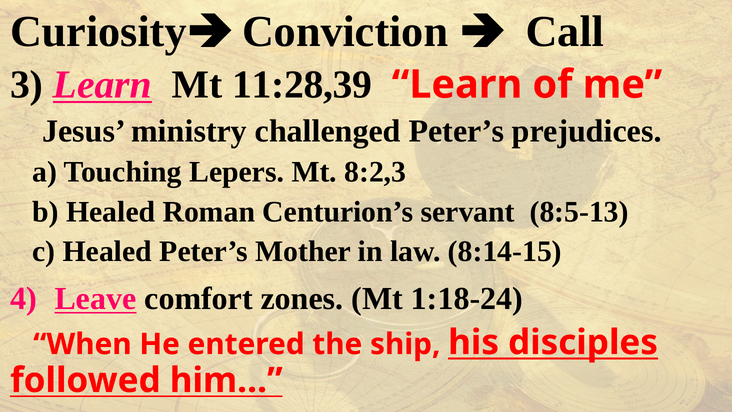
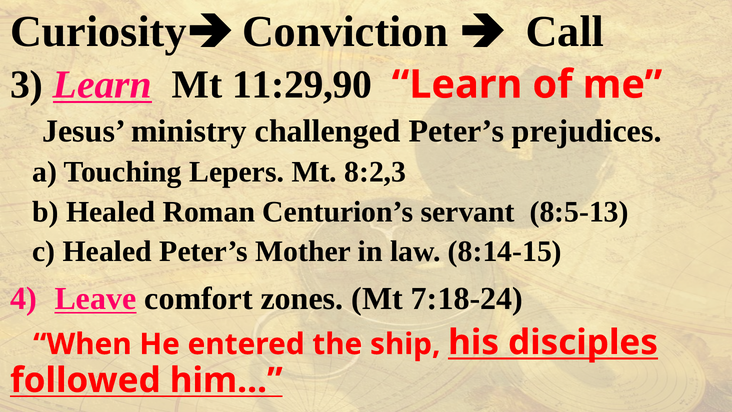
11:28,39: 11:28,39 -> 11:29,90
1:18-24: 1:18-24 -> 7:18-24
